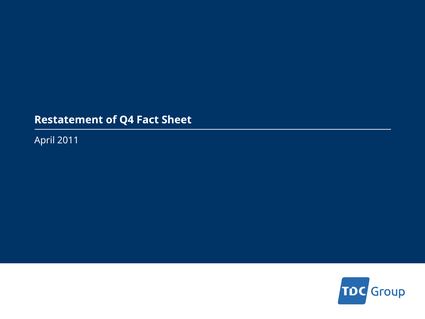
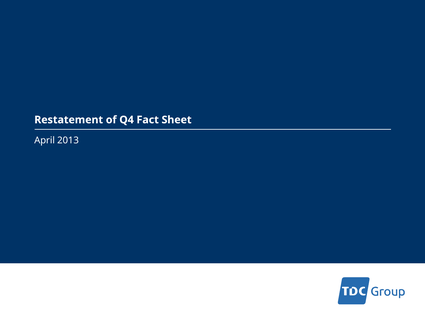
2011: 2011 -> 2013
